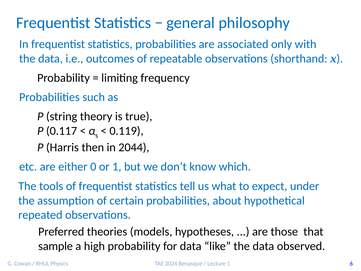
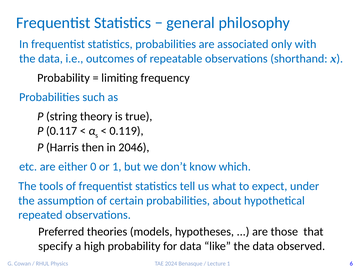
2044: 2044 -> 2046
sample: sample -> specify
